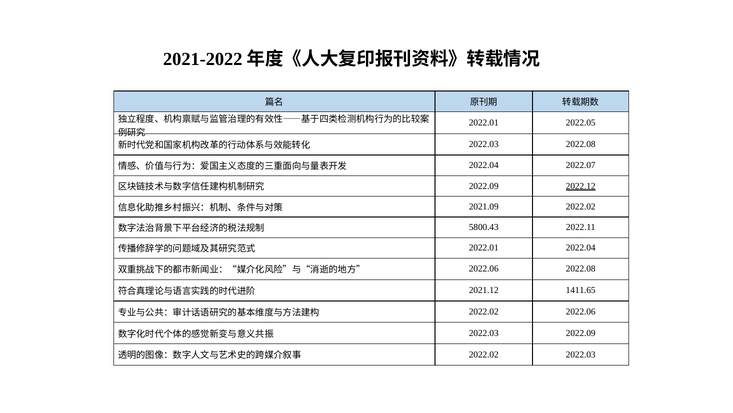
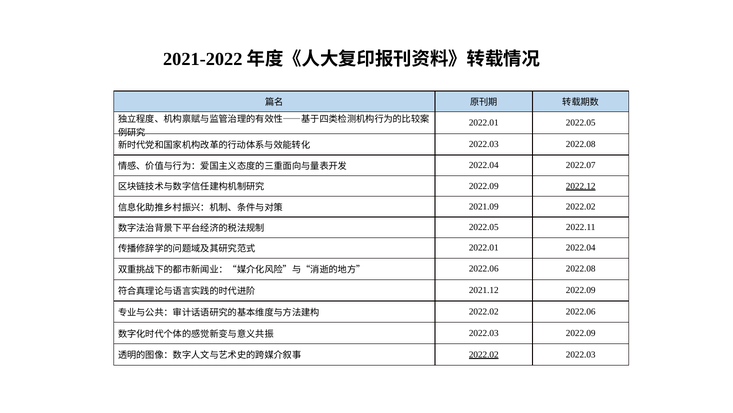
5800.43 at (484, 227): 5800.43 -> 2022.05
2021.12 1411.65: 1411.65 -> 2022.09
2022.02 at (484, 354) underline: none -> present
